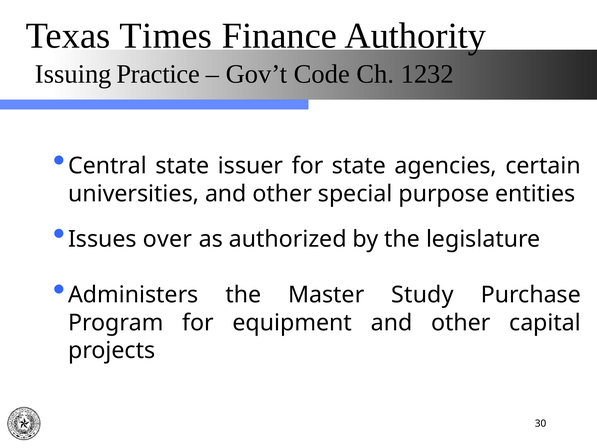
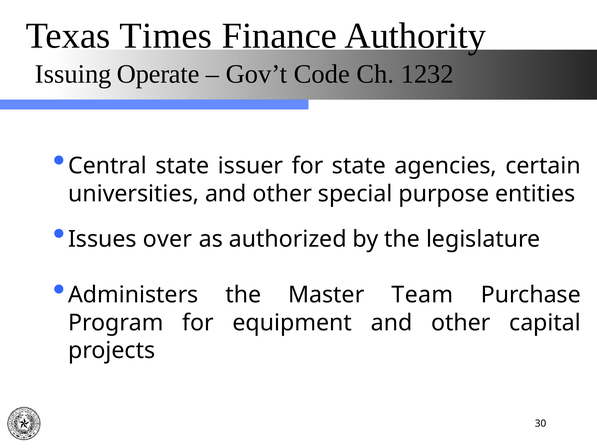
Practice: Practice -> Operate
Study: Study -> Team
